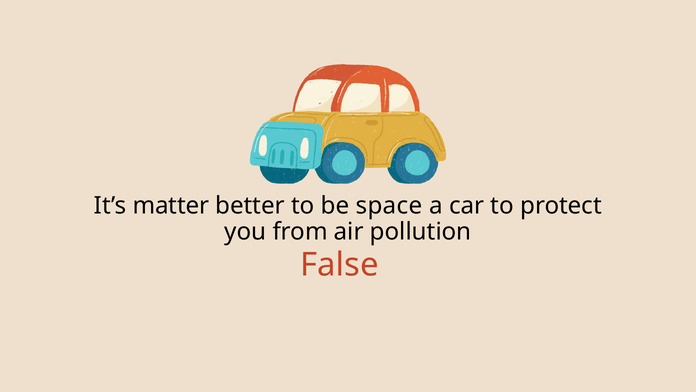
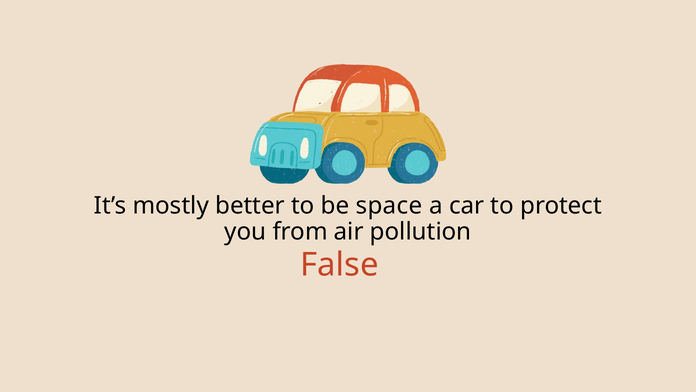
matter: matter -> mostly
